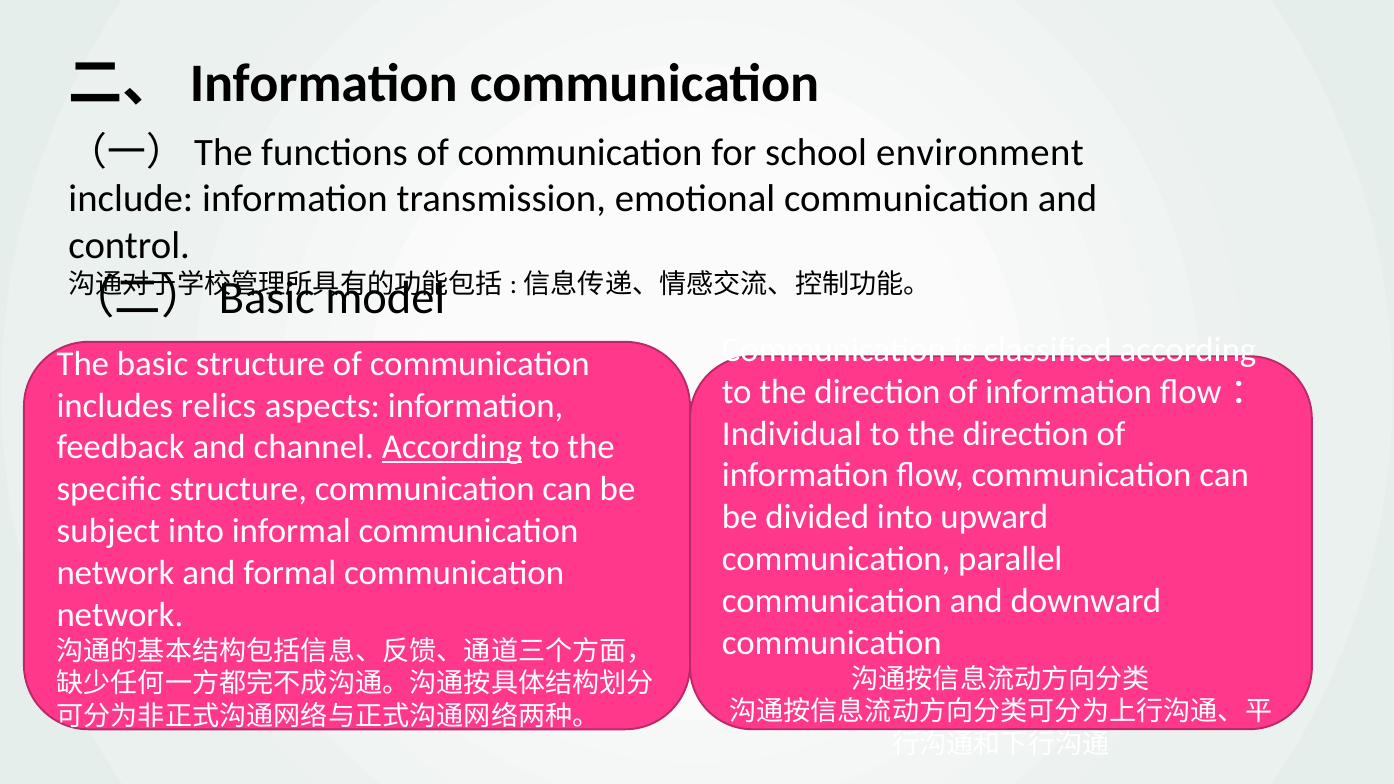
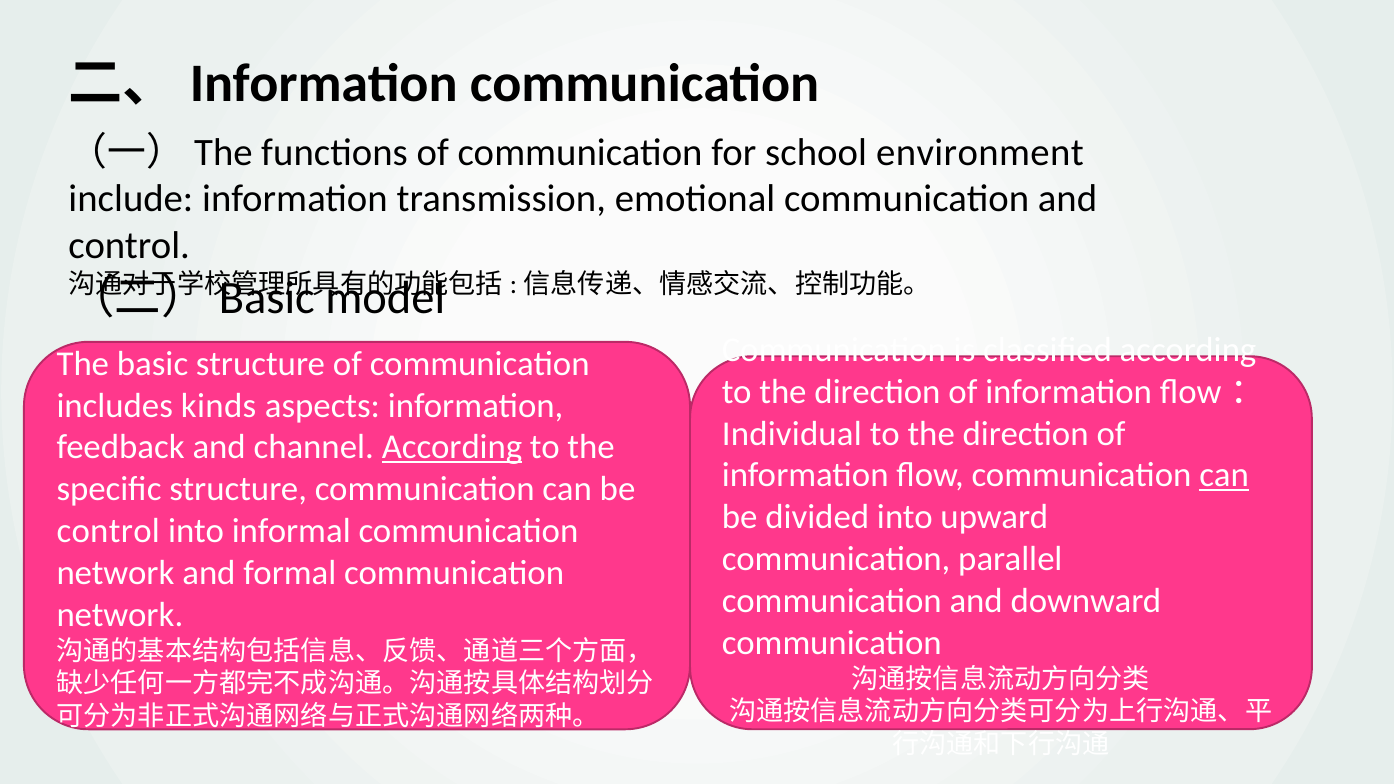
relics: relics -> kinds
can at (1224, 476) underline: none -> present
subject at (108, 531): subject -> control
